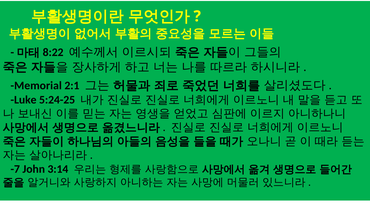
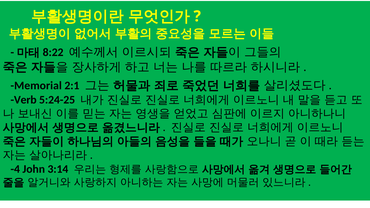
Luke: Luke -> Verb
-7: -7 -> -4
